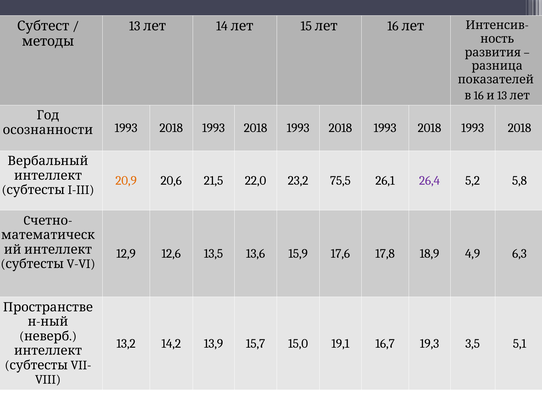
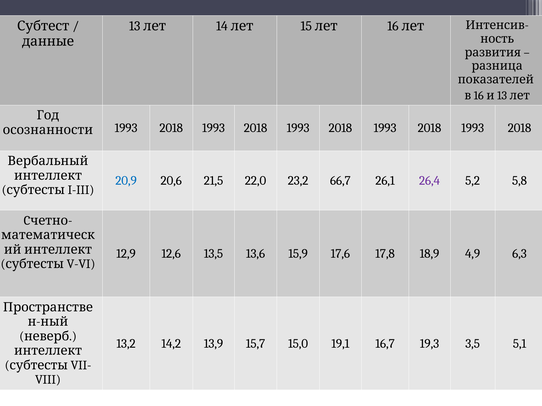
методы: методы -> данные
20,9 colour: orange -> blue
75,5: 75,5 -> 66,7
